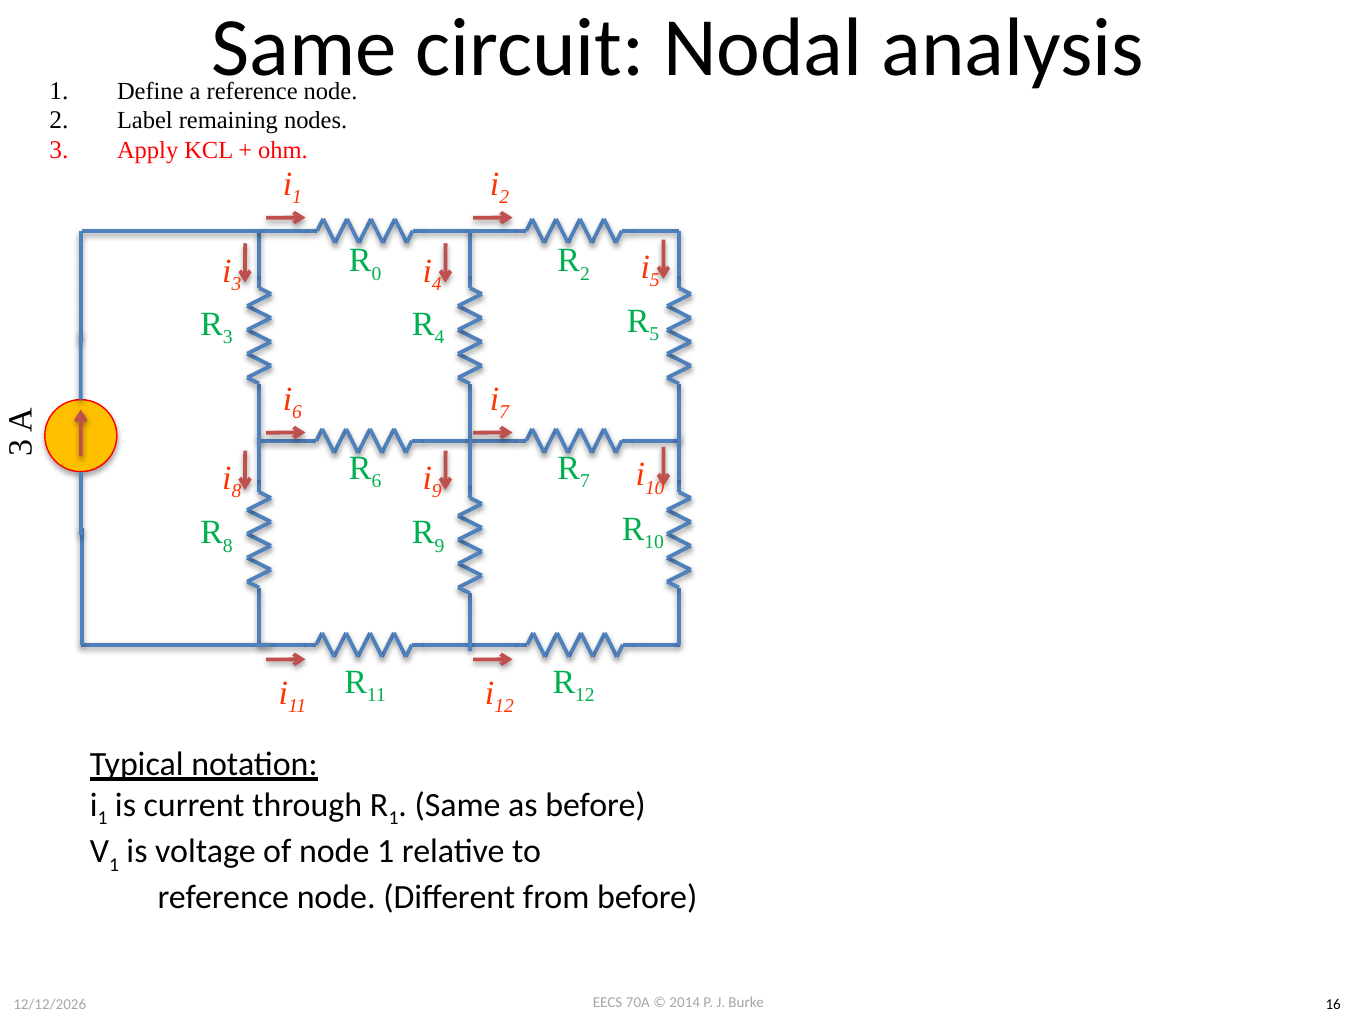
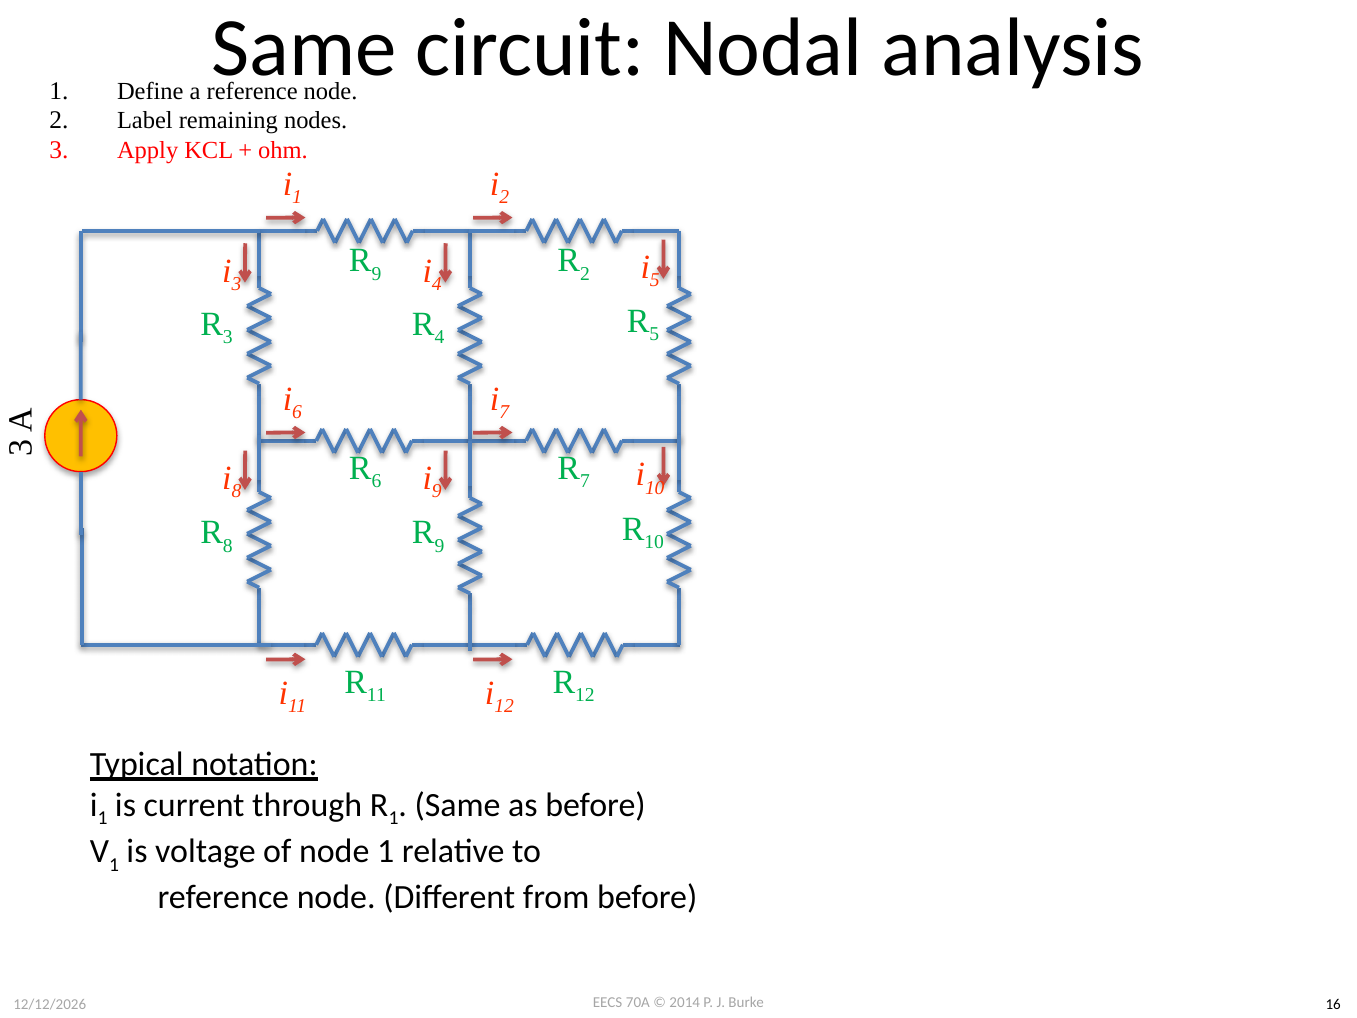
0 at (376, 274): 0 -> 9
